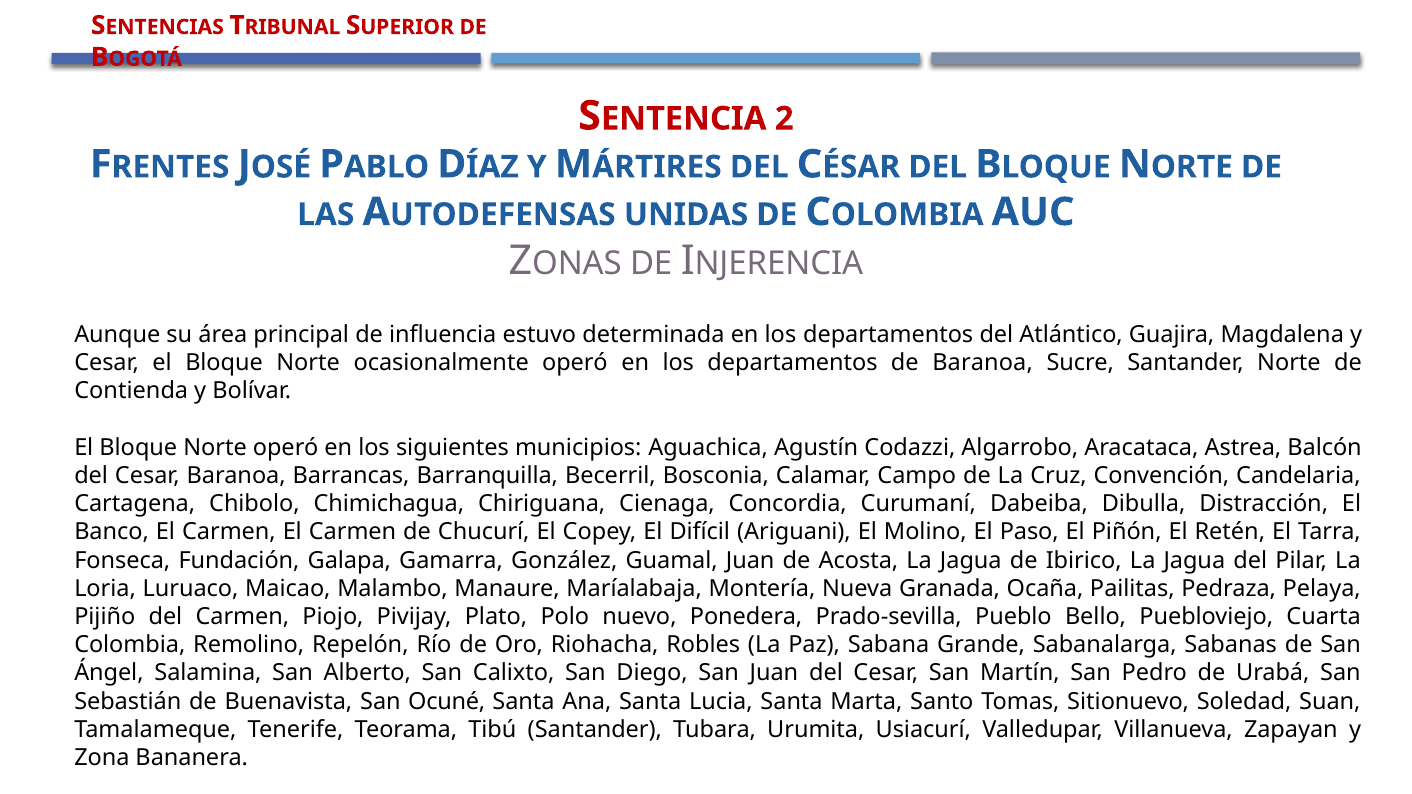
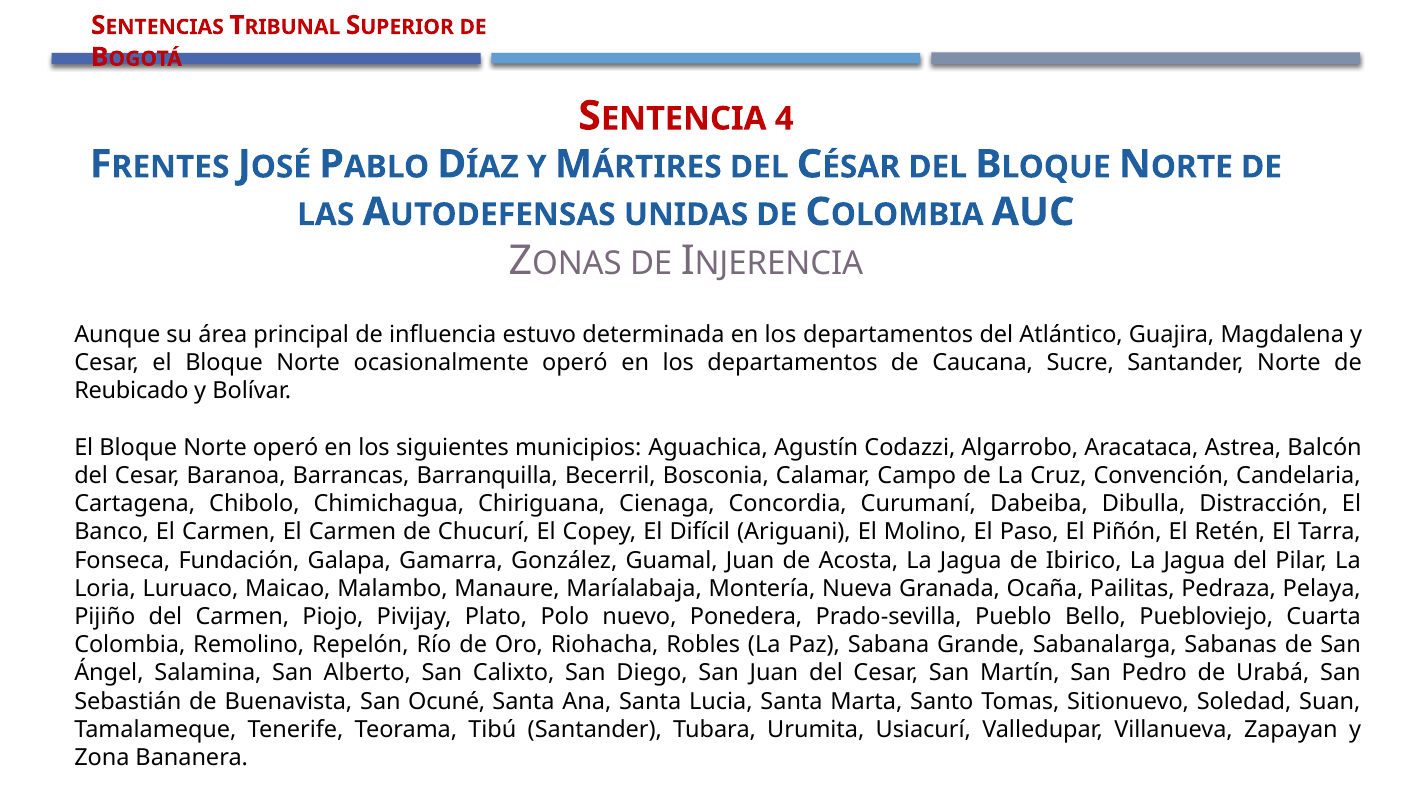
2: 2 -> 4
de Baranoa: Baranoa -> Caucana
Contienda: Contienda -> Reubicado
